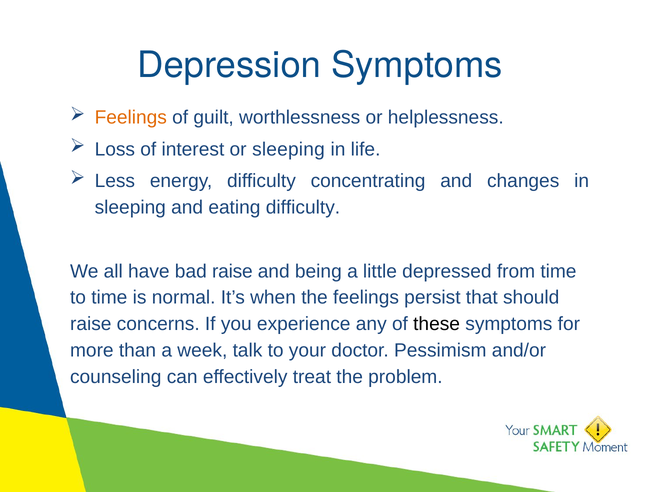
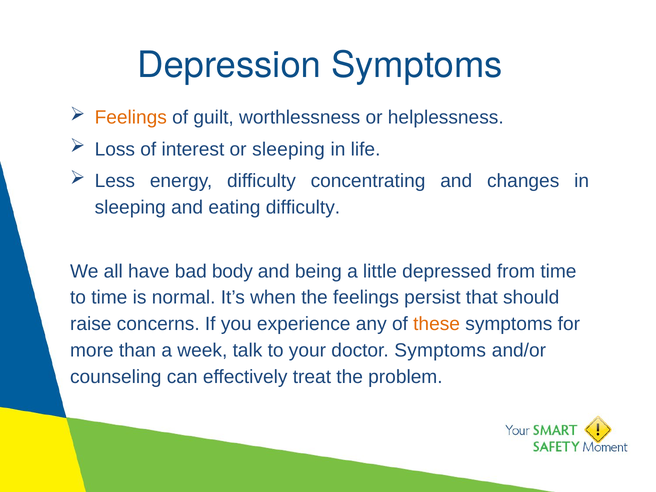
bad raise: raise -> body
these colour: black -> orange
doctor Pessimism: Pessimism -> Symptoms
